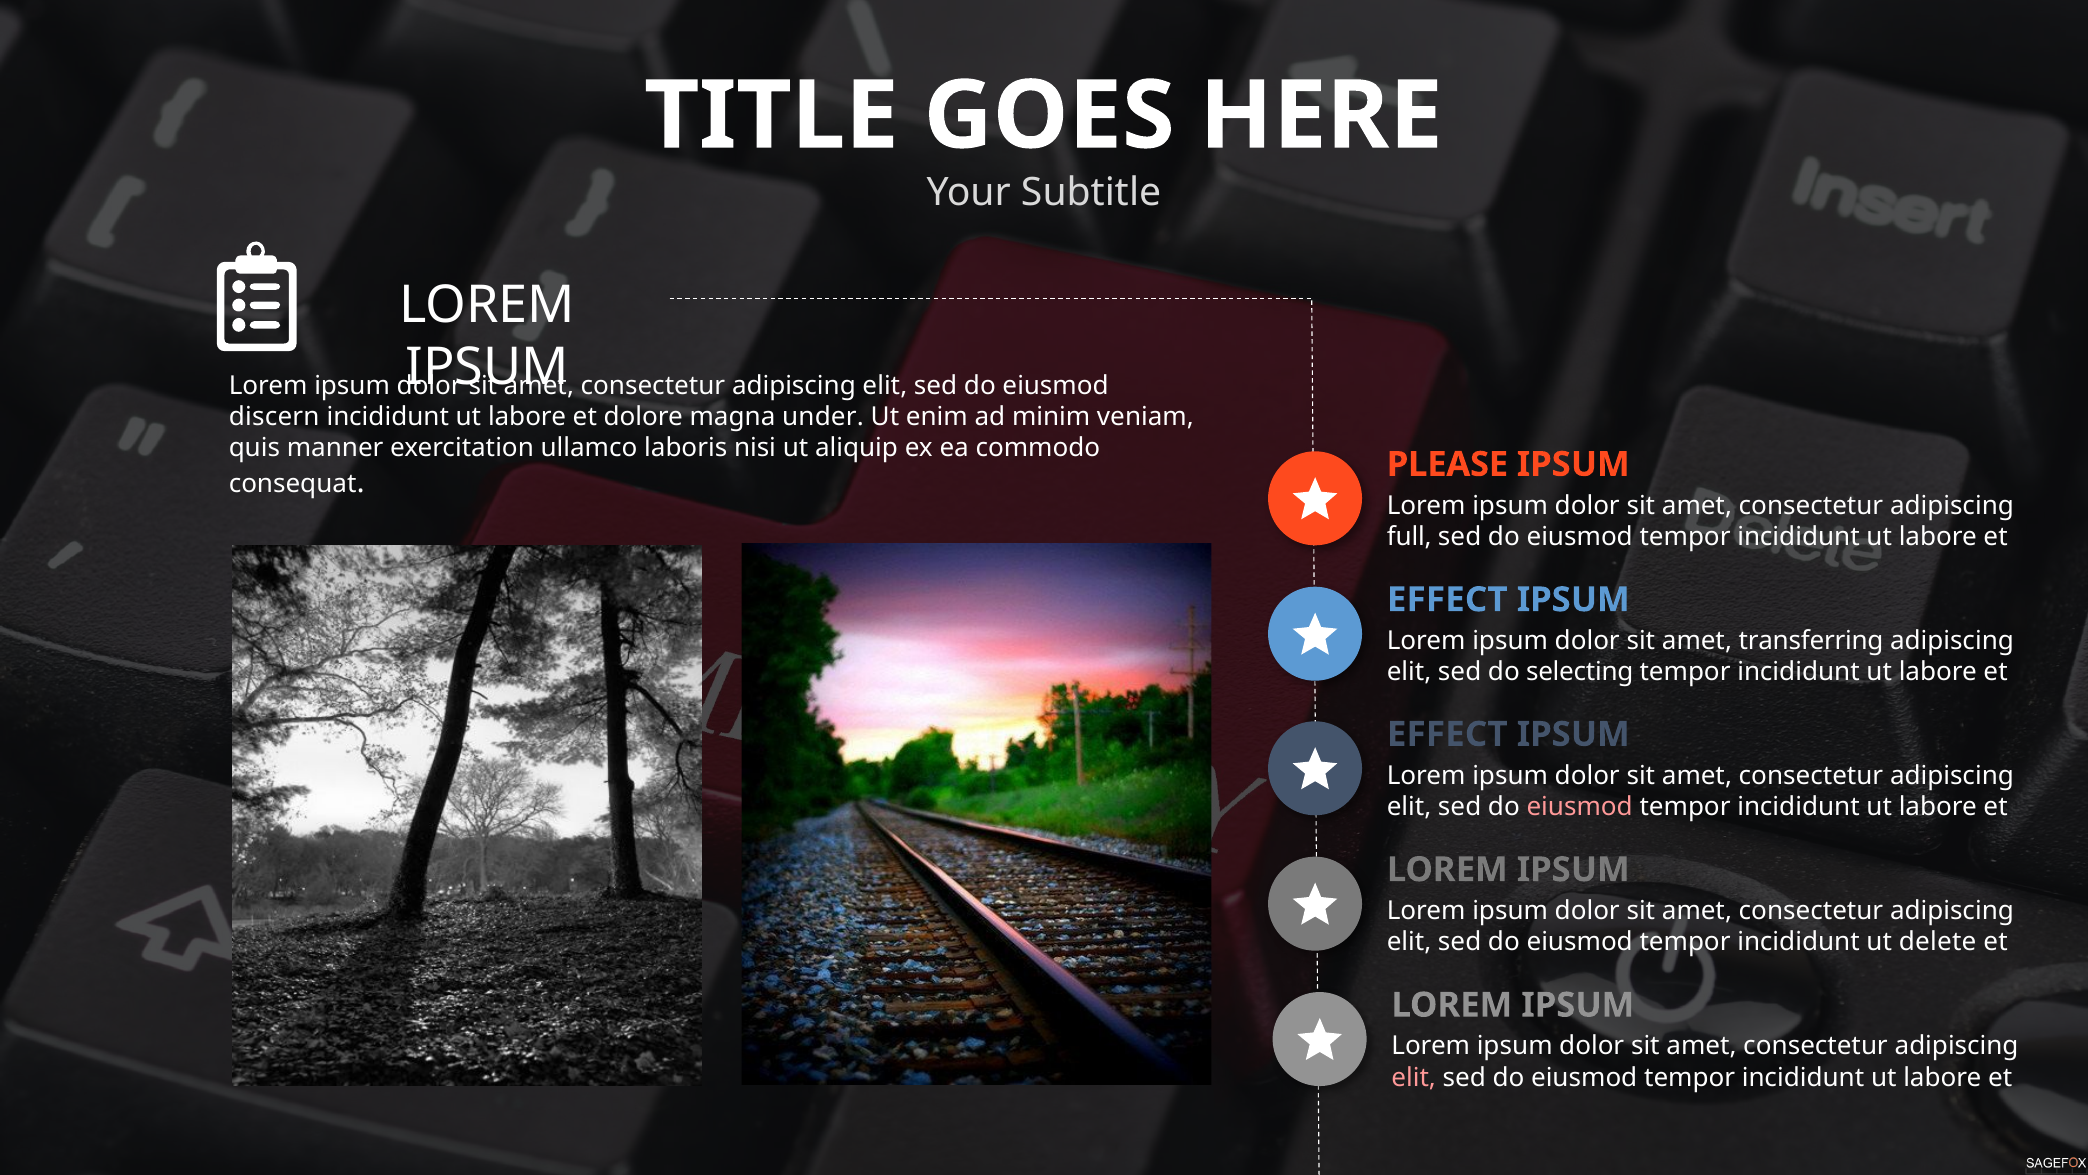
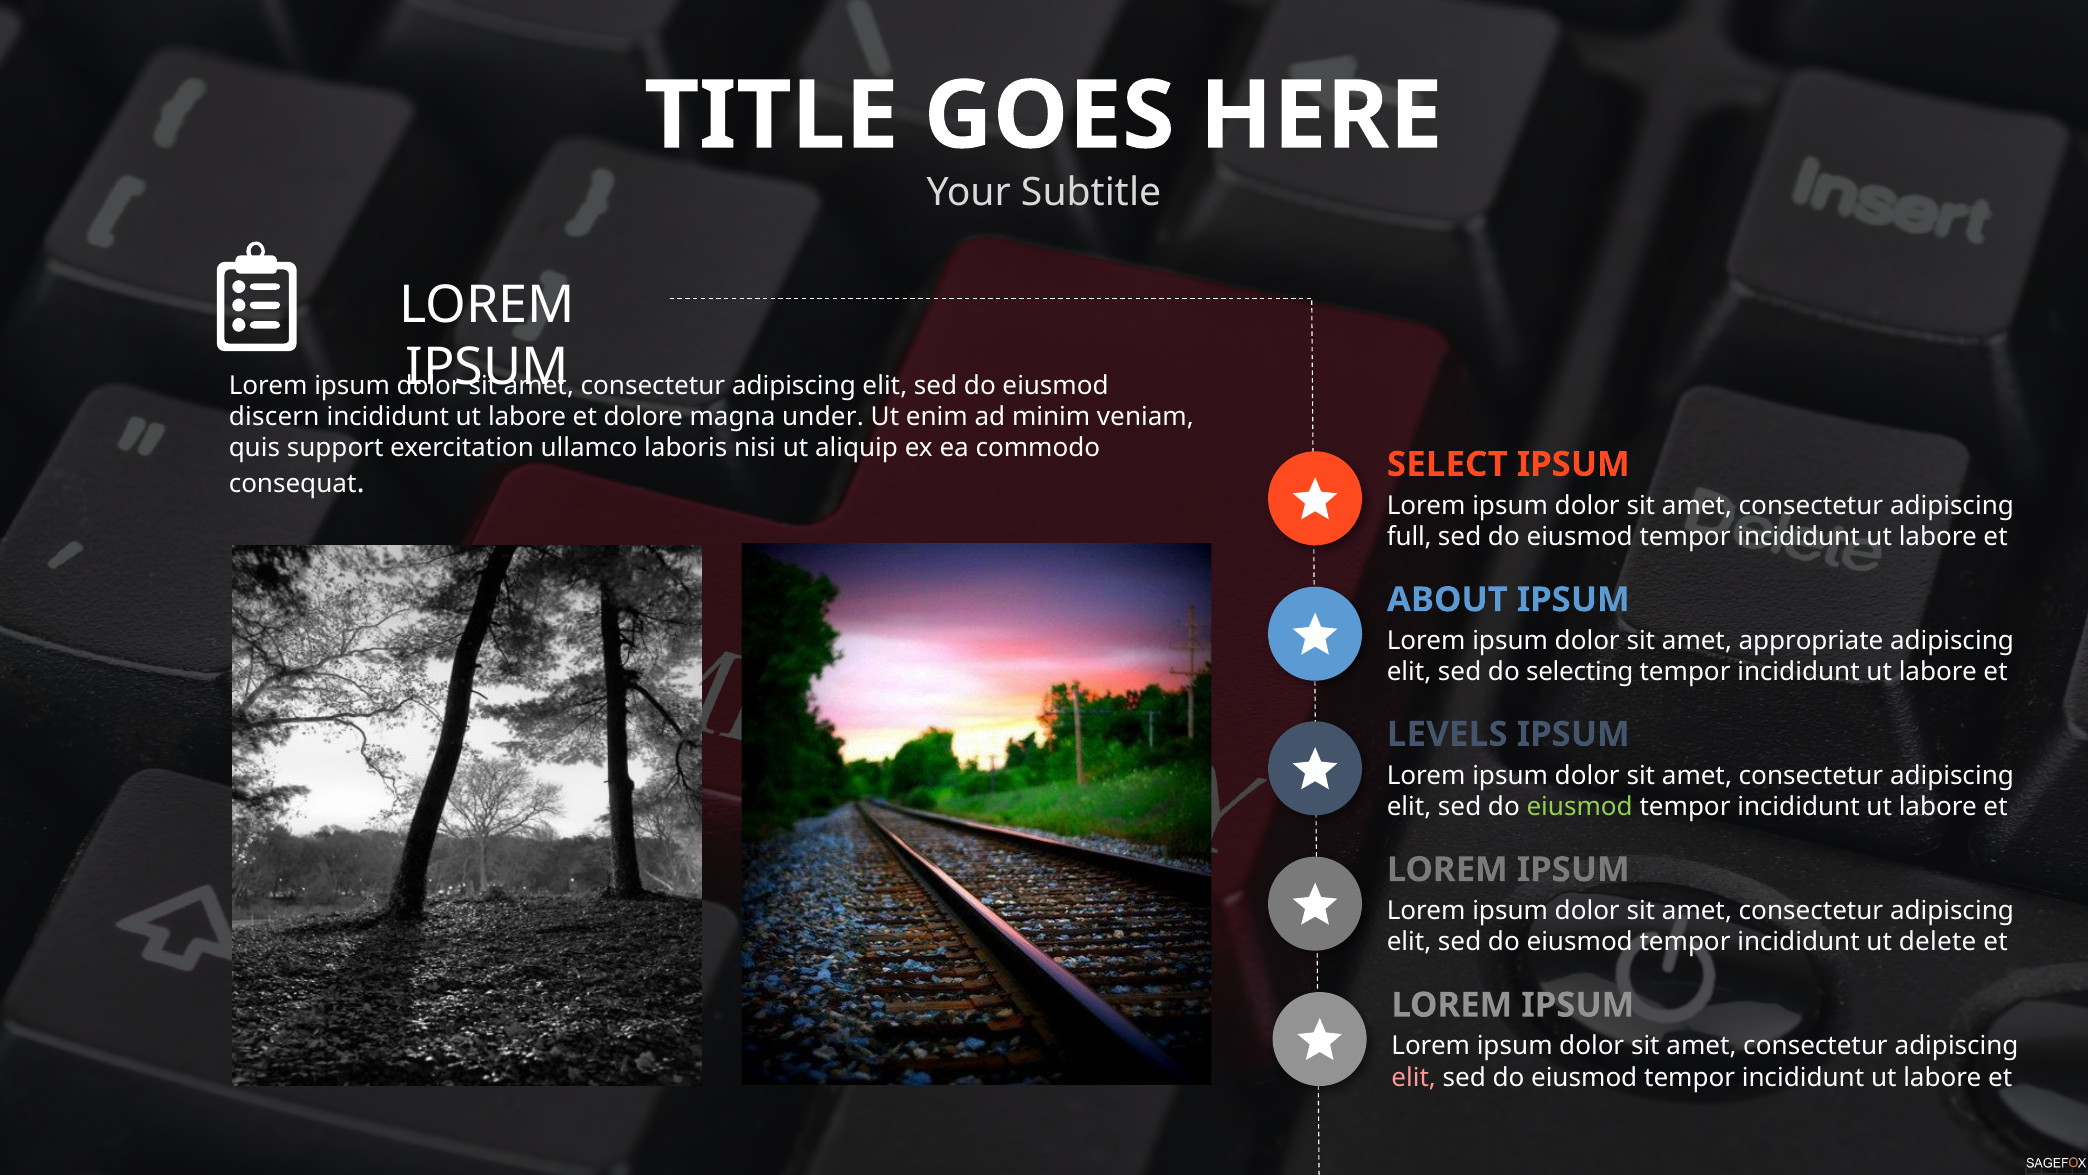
manner: manner -> support
PLEASE: PLEASE -> SELECT
EFFECT at (1447, 600): EFFECT -> ABOUT
transferring: transferring -> appropriate
EFFECT at (1447, 734): EFFECT -> LEVELS
eiusmod at (1580, 807) colour: pink -> light green
